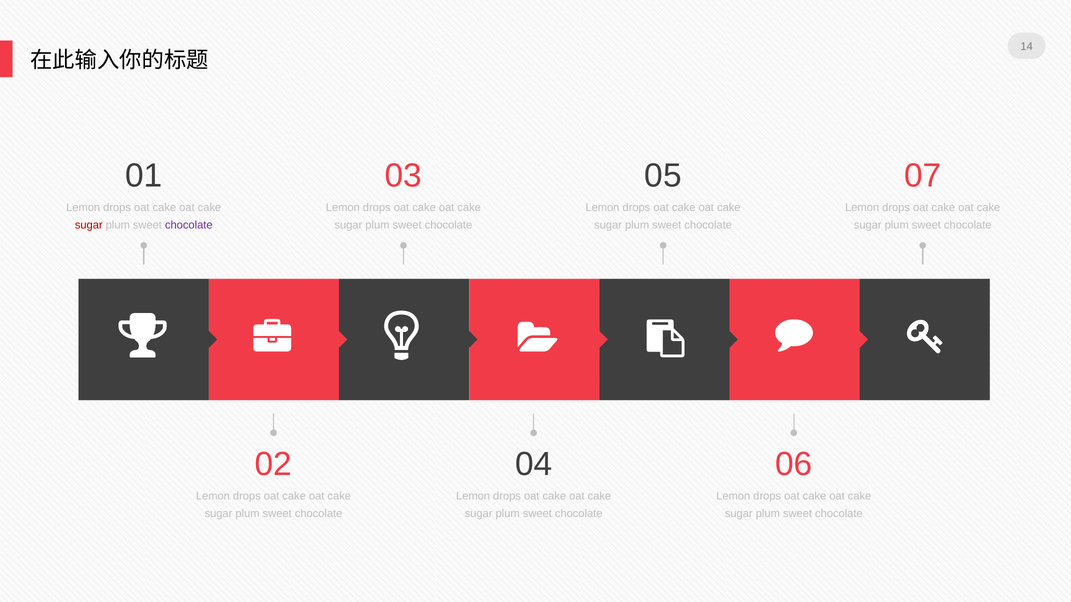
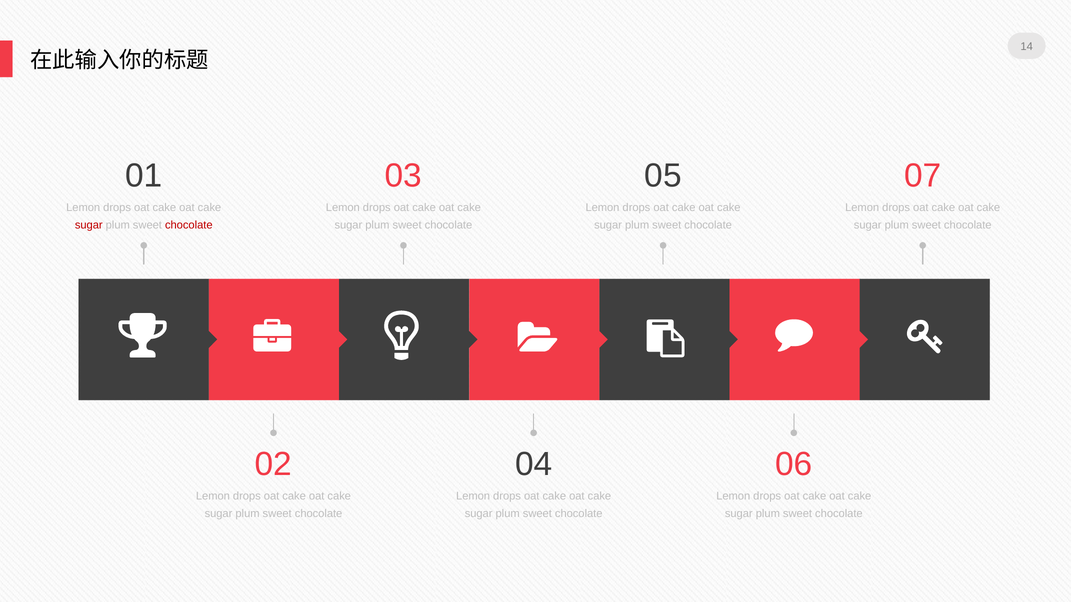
chocolate at (189, 225) colour: purple -> red
